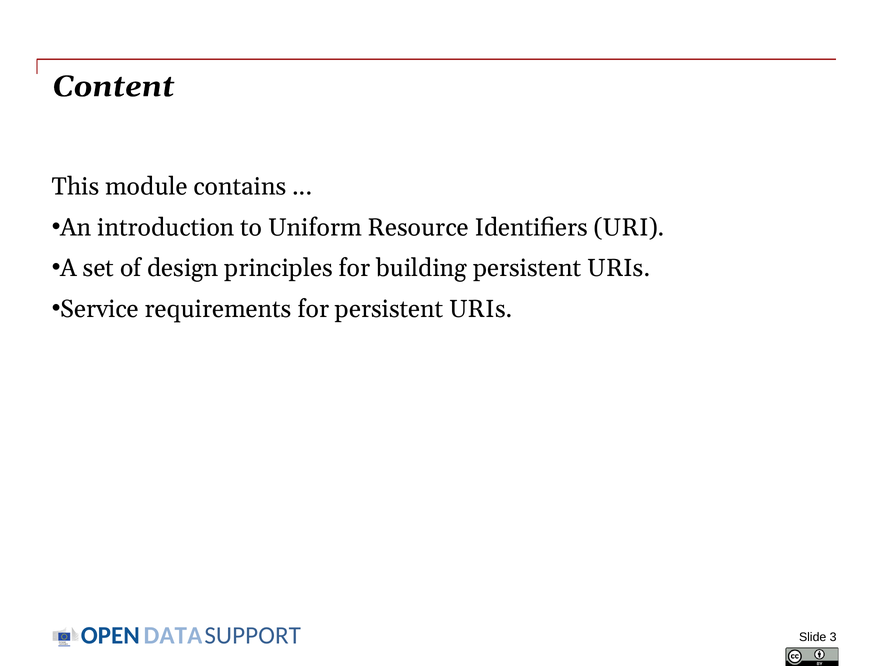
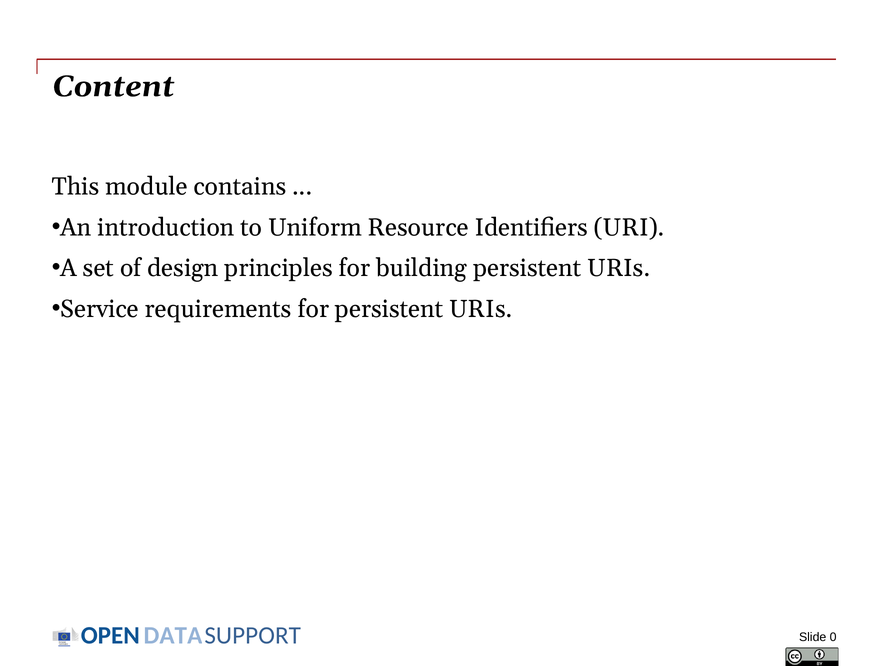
3: 3 -> 0
